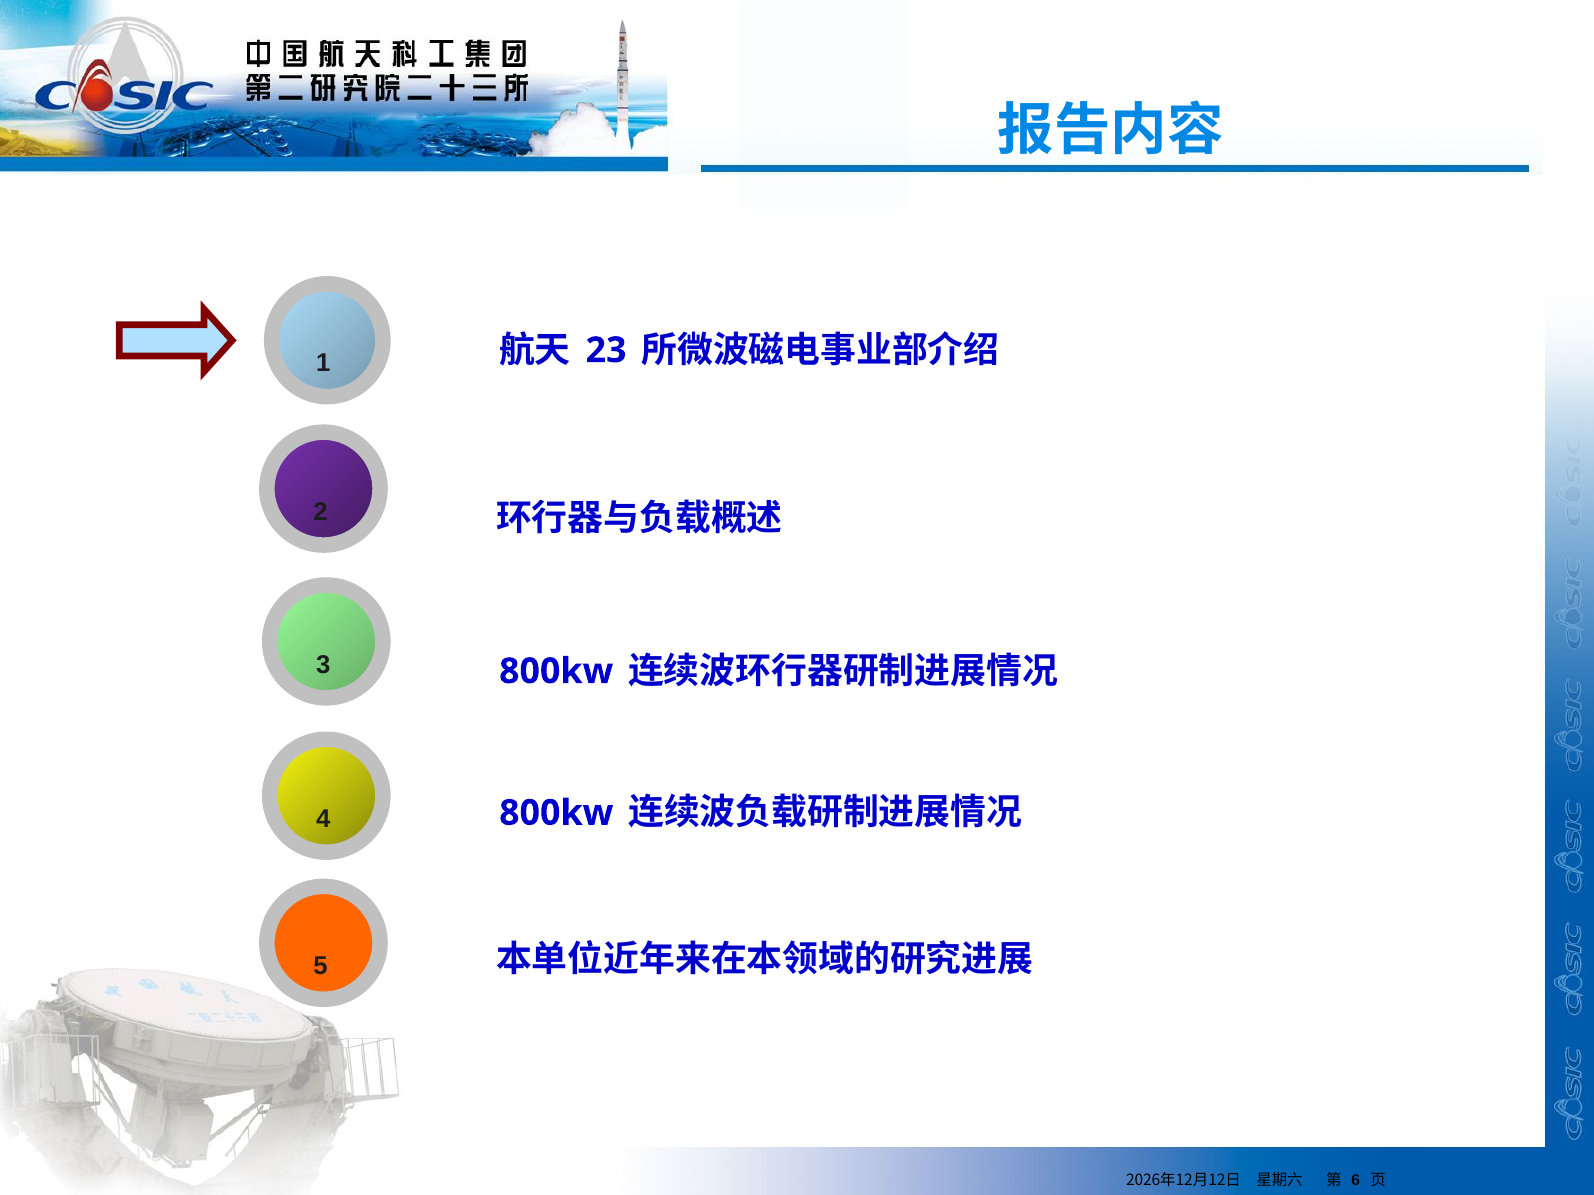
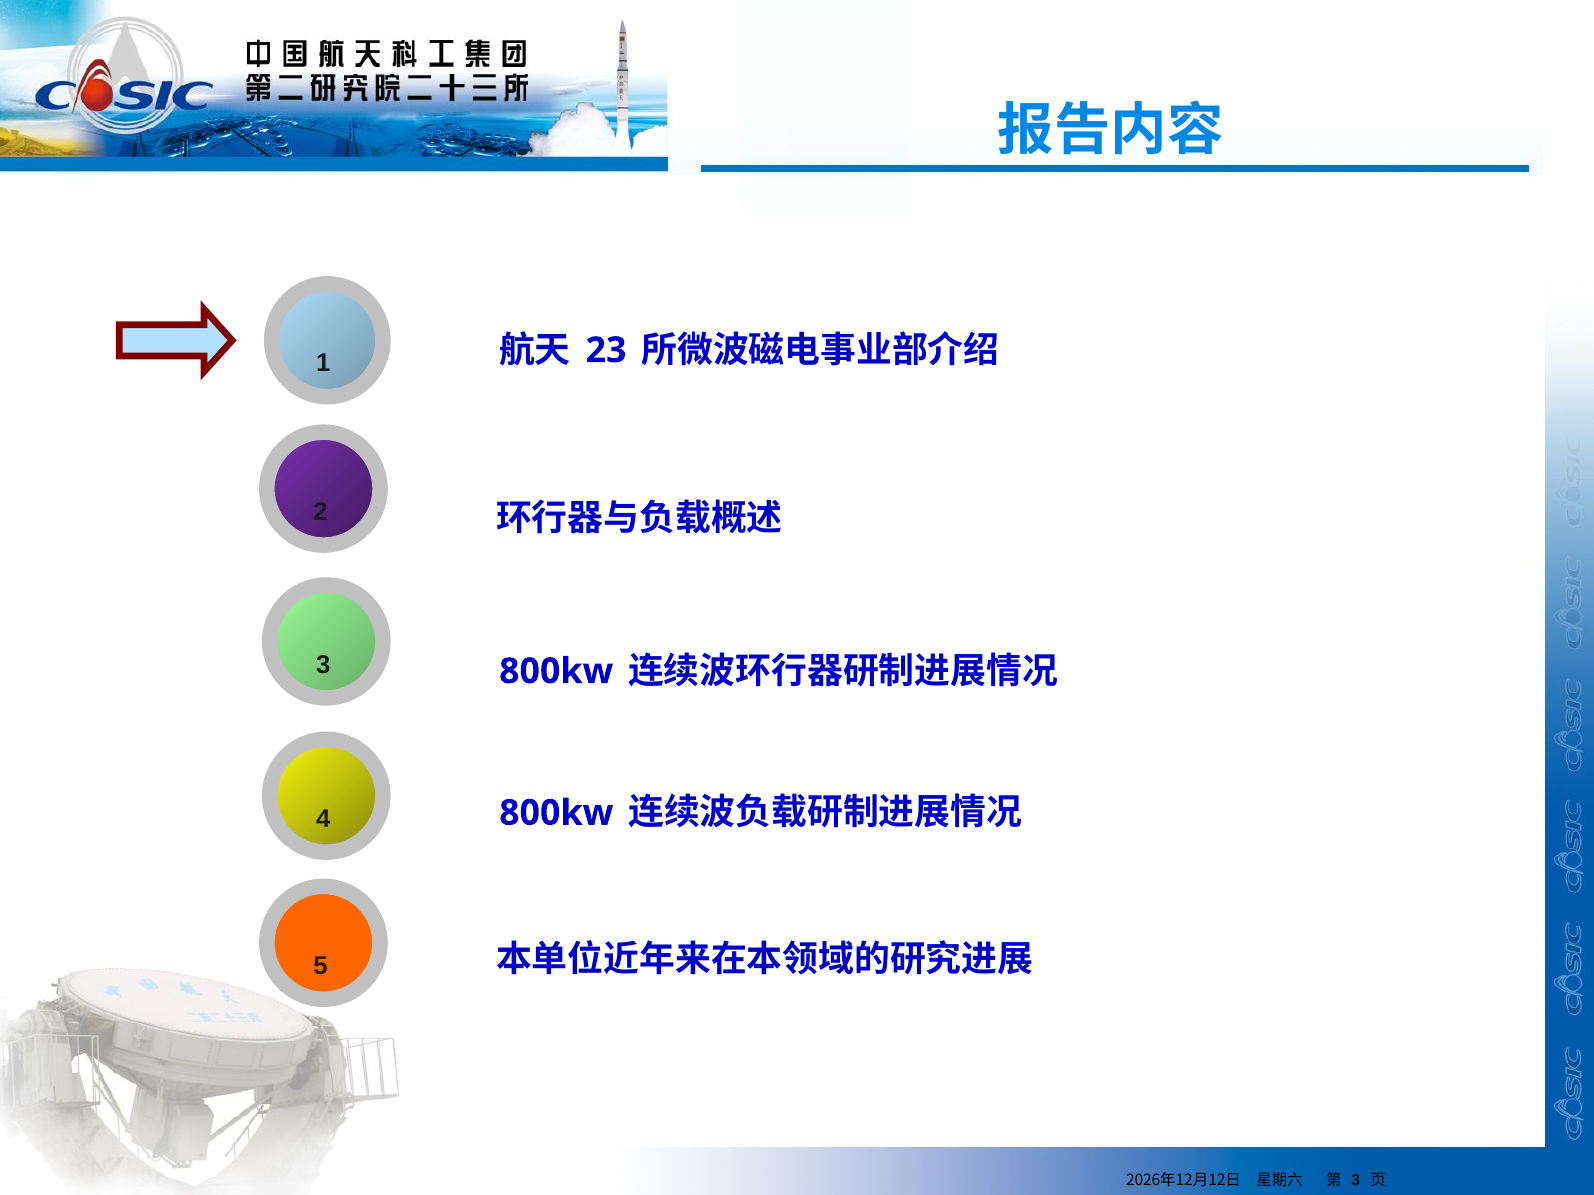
6 at (1356, 1181): 6 -> 3
